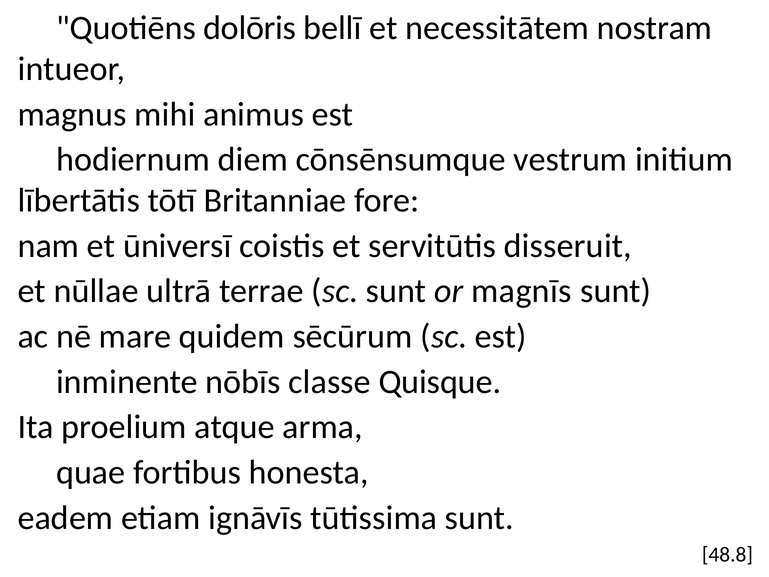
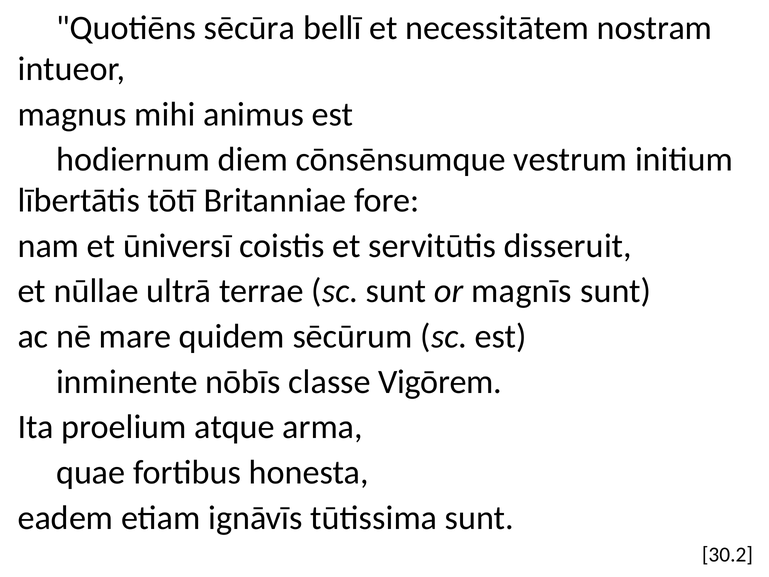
dolōris: dolōris -> sēcūra
Quisque: Quisque -> Vigōrem
48.8: 48.8 -> 30.2
